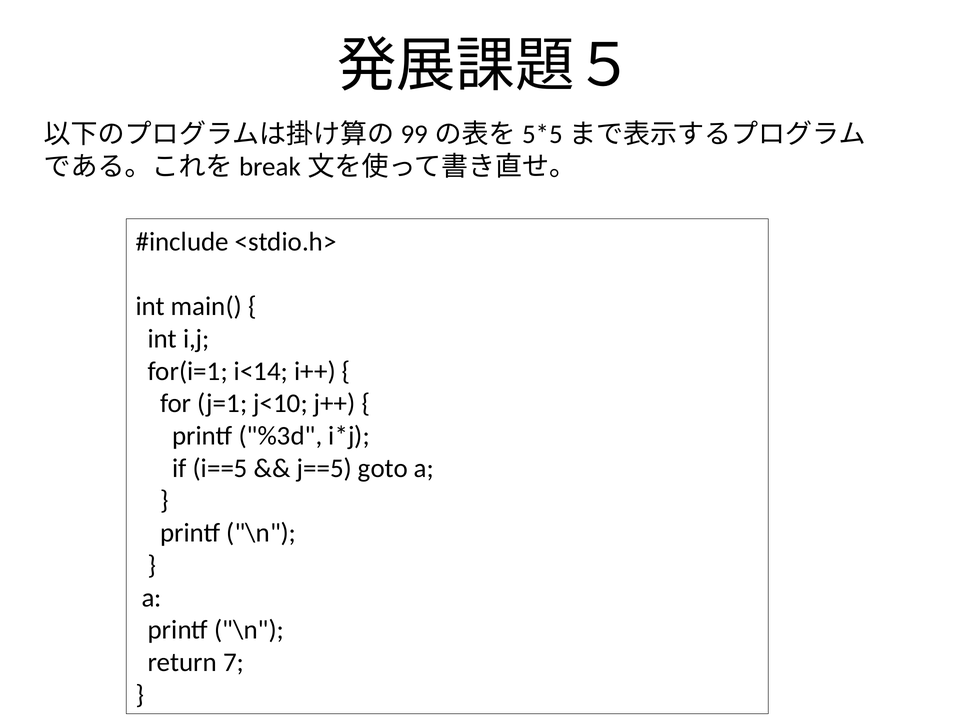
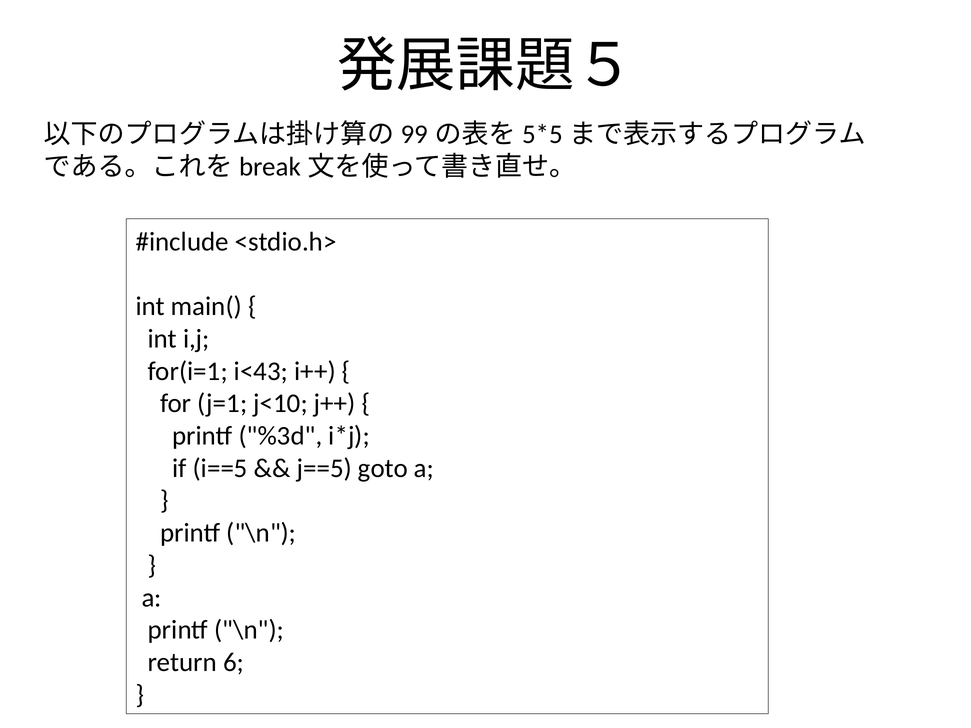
i<14: i<14 -> i<43
7: 7 -> 6
